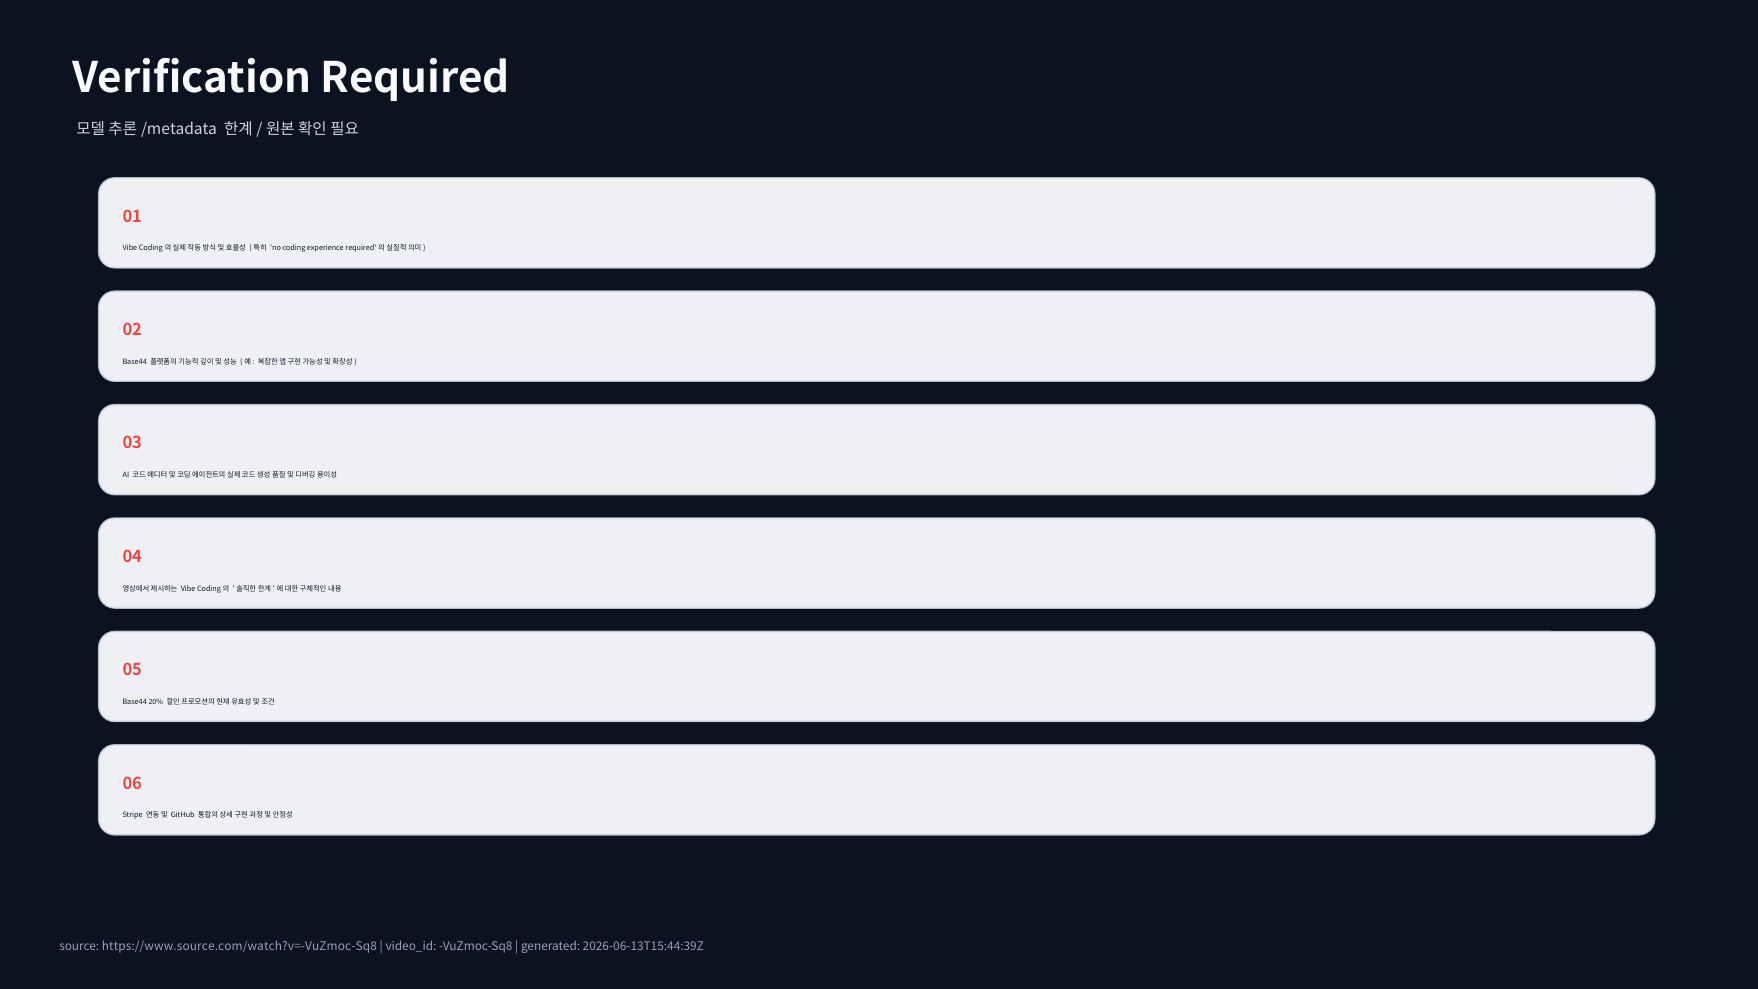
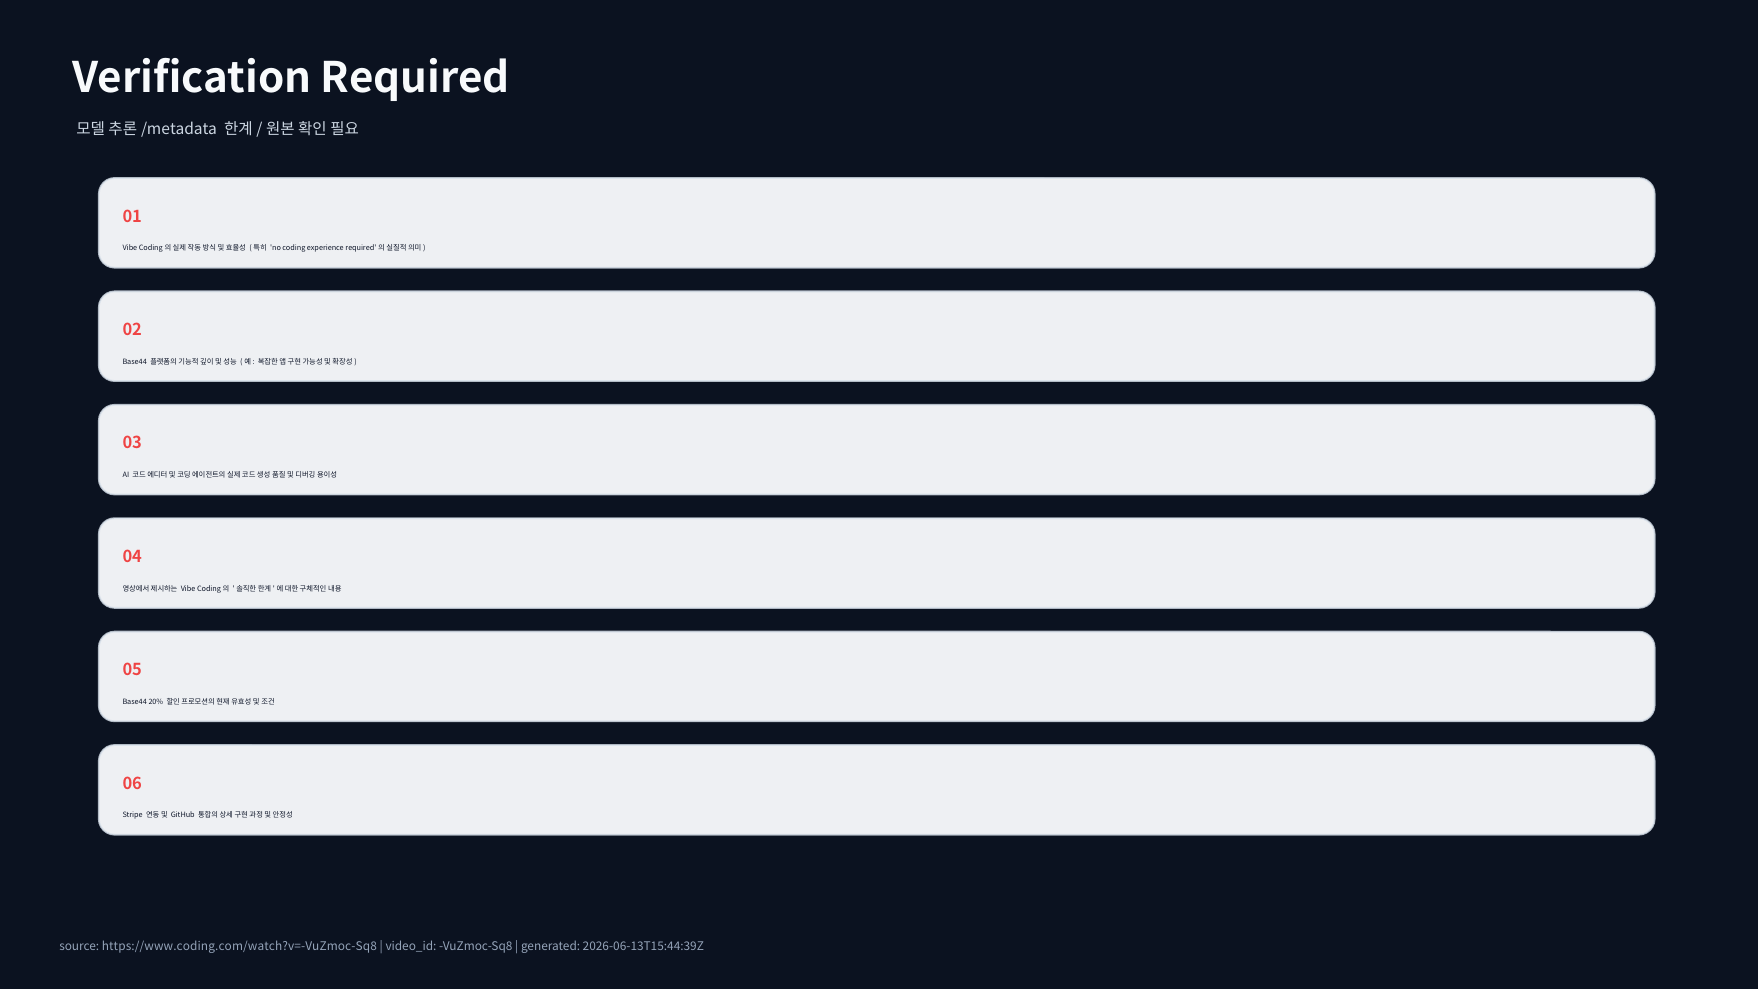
https://www.source.com/watch?v=-VuZmoc-Sq8: https://www.source.com/watch?v=-VuZmoc-Sq8 -> https://www.coding.com/watch?v=-VuZmoc-Sq8
